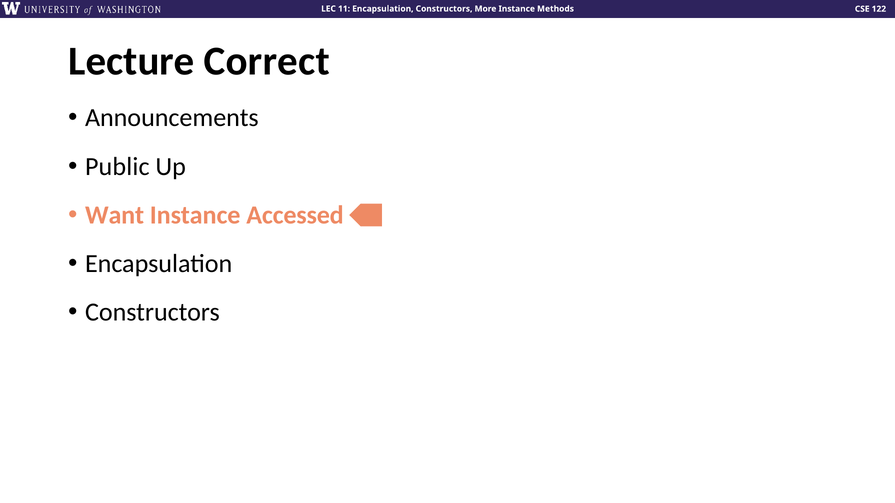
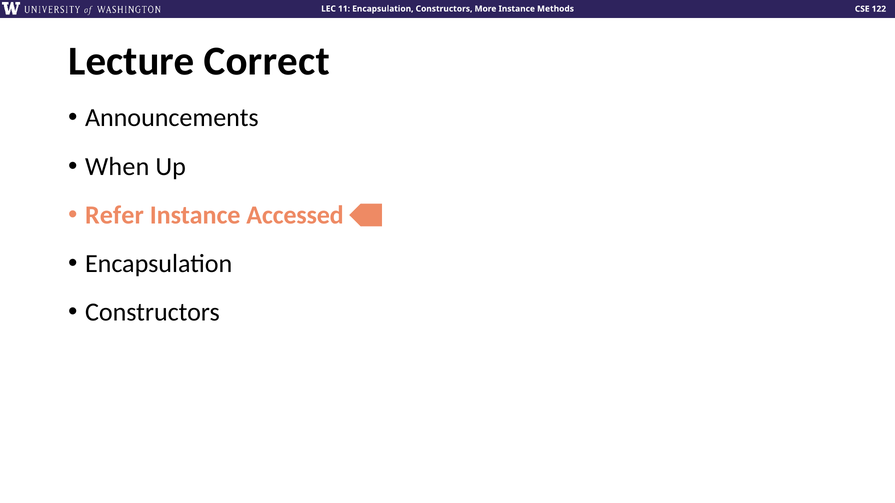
Public: Public -> When
Want: Want -> Refer
